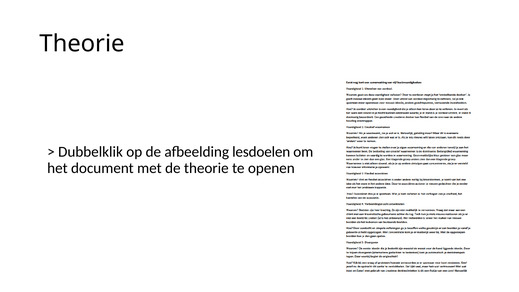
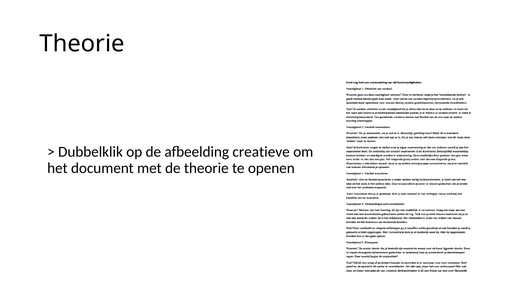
lesdoelen: lesdoelen -> creatieve
